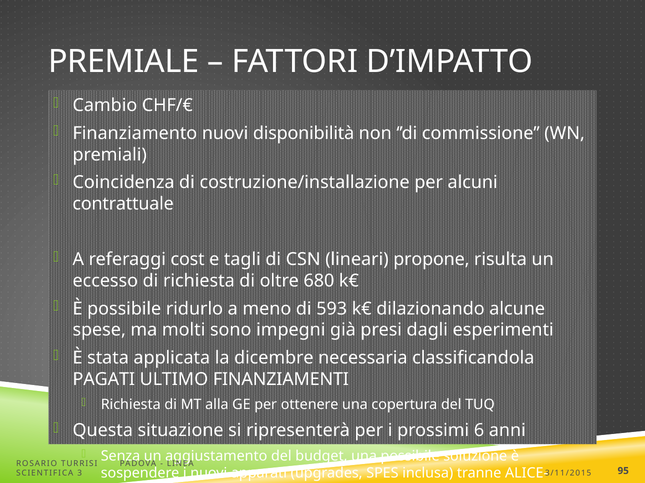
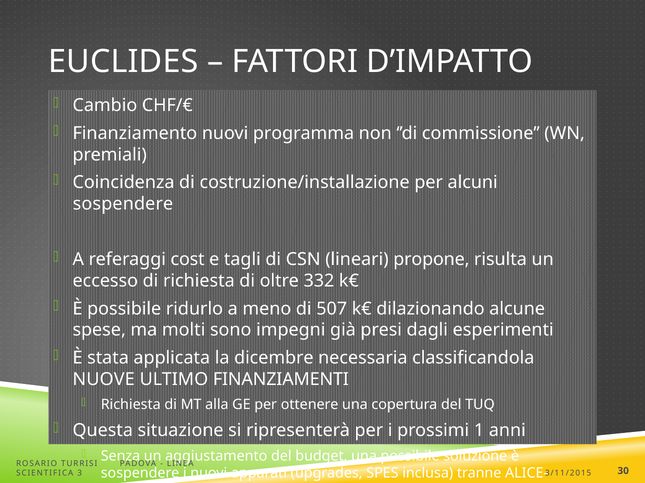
PREMIALE: PREMIALE -> EUCLIDES
disponibilità: disponibilità -> programma
contrattuale at (123, 204): contrattuale -> sospendere
680: 680 -> 332
593: 593 -> 507
PAGATI: PAGATI -> NUOVE
6: 6 -> 1
95: 95 -> 30
